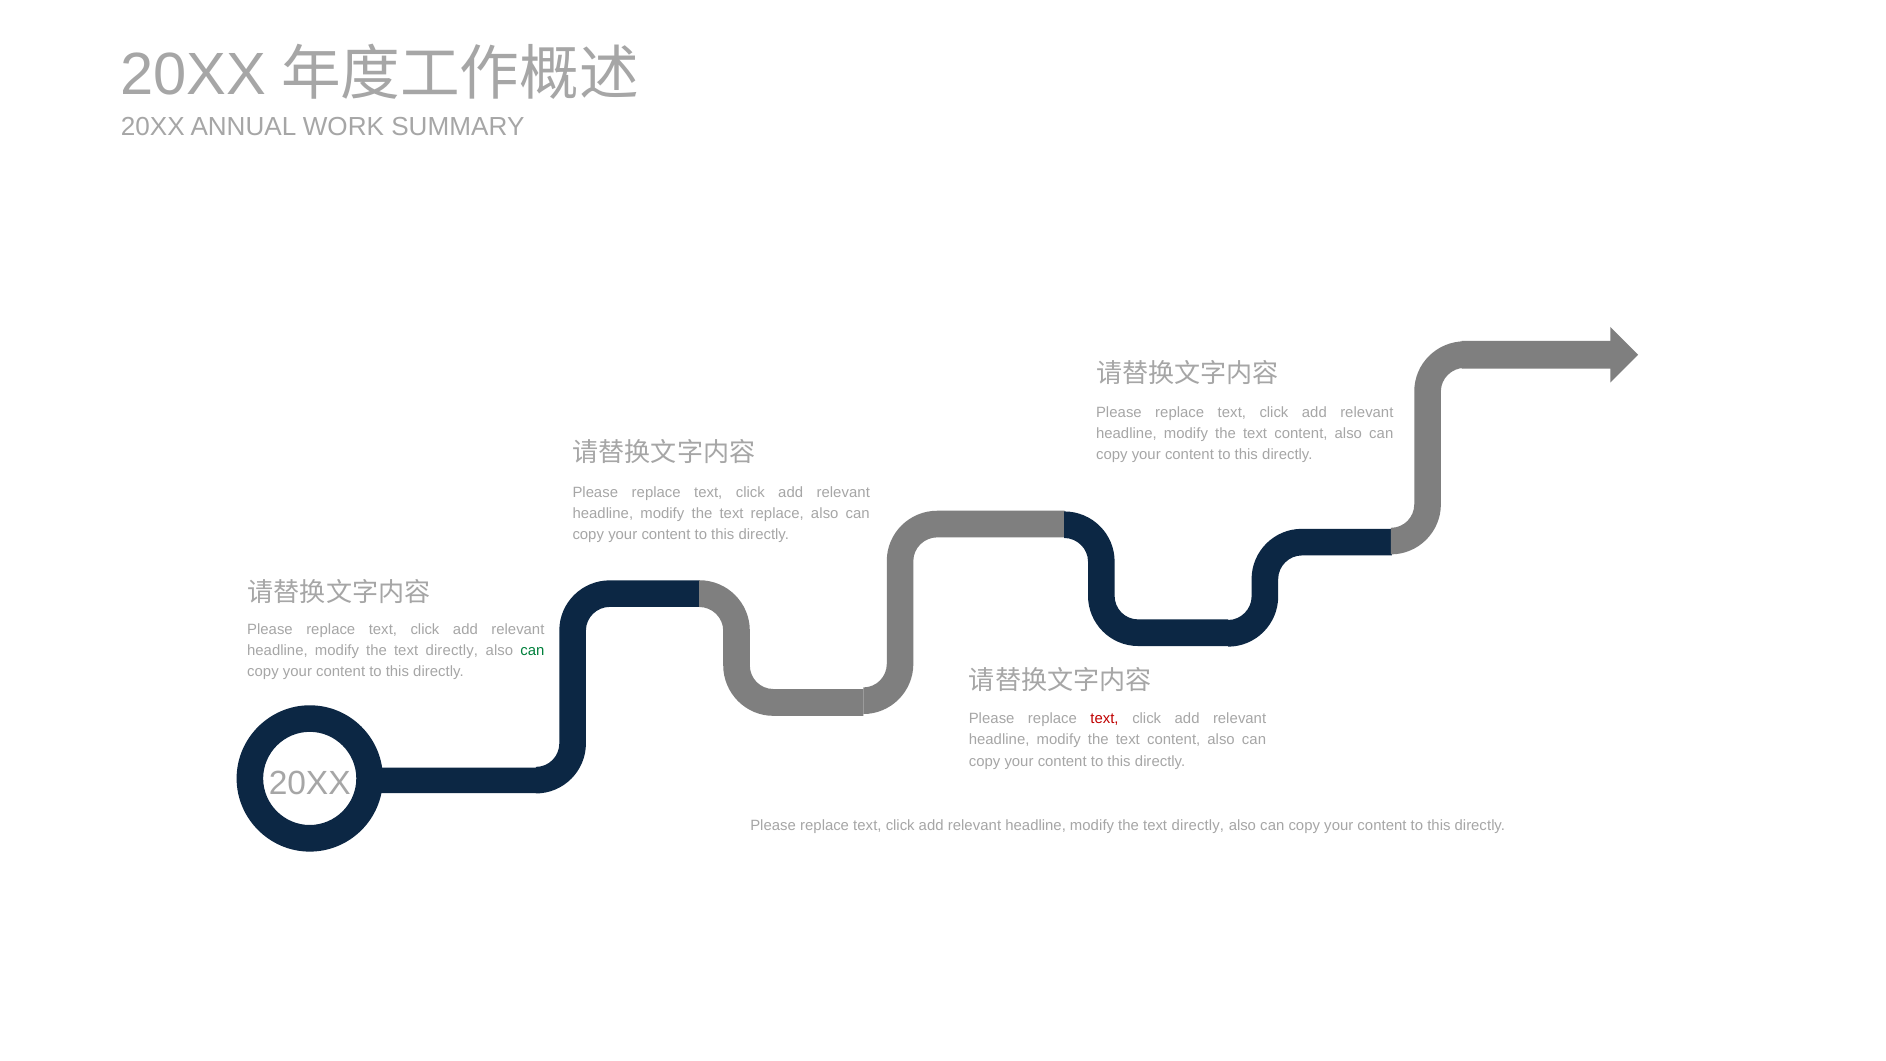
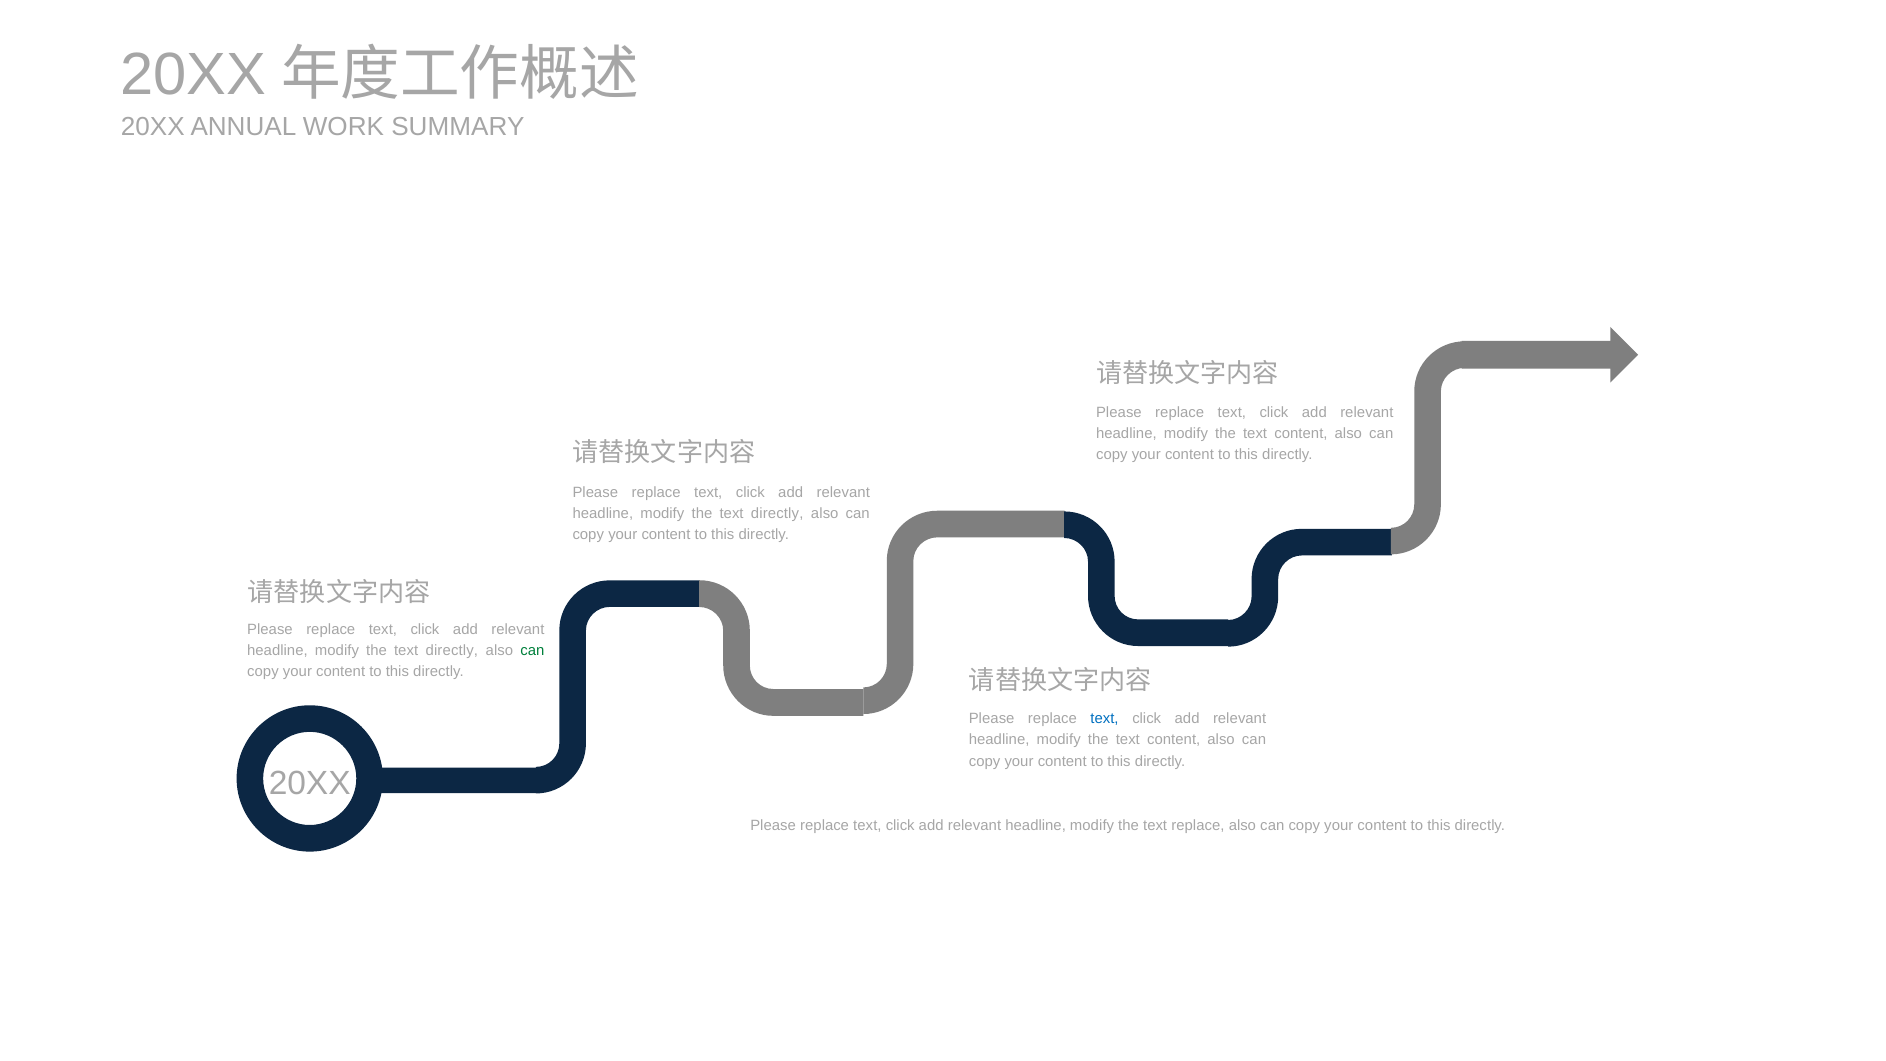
replace at (777, 514): replace -> directly
text at (1105, 718) colour: red -> blue
directly at (1198, 826): directly -> replace
